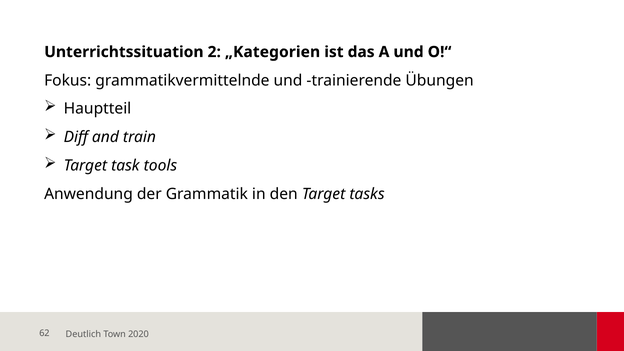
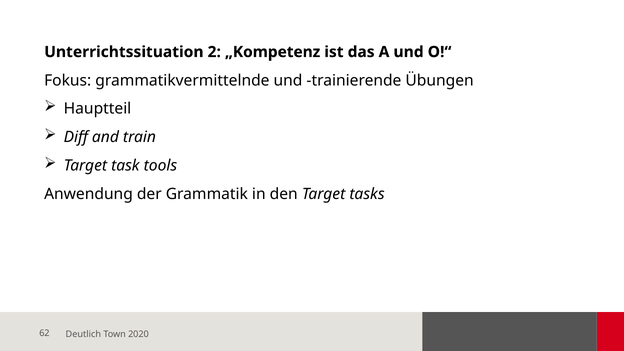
„Kategorien: „Kategorien -> „Kompetenz
